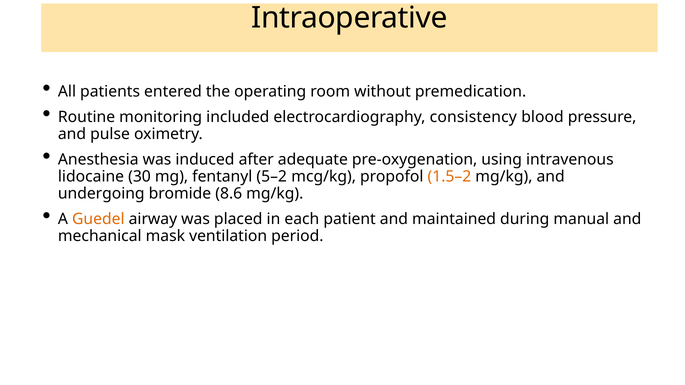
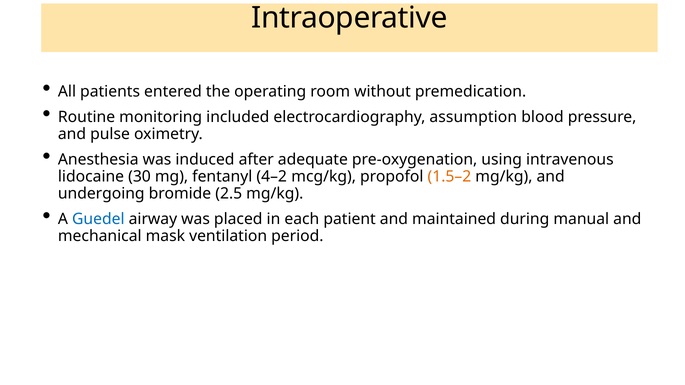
consistency: consistency -> assumption
5–2: 5–2 -> 4–2
8.6: 8.6 -> 2.5
Guedel colour: orange -> blue
